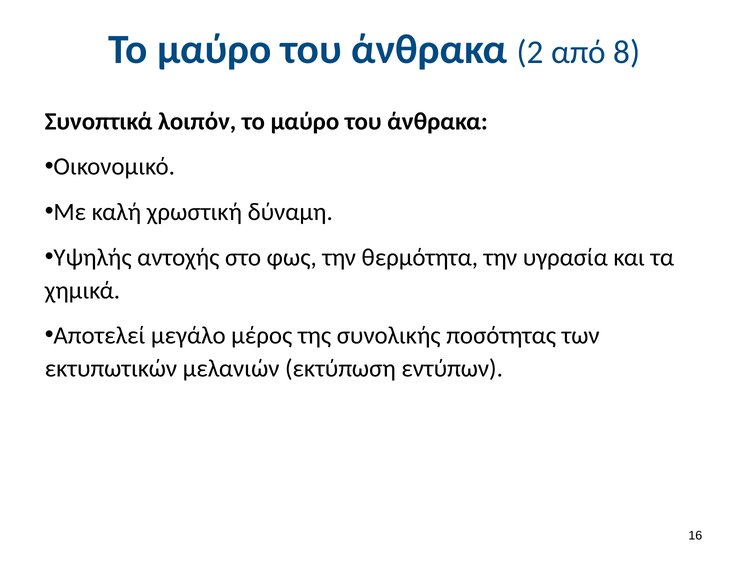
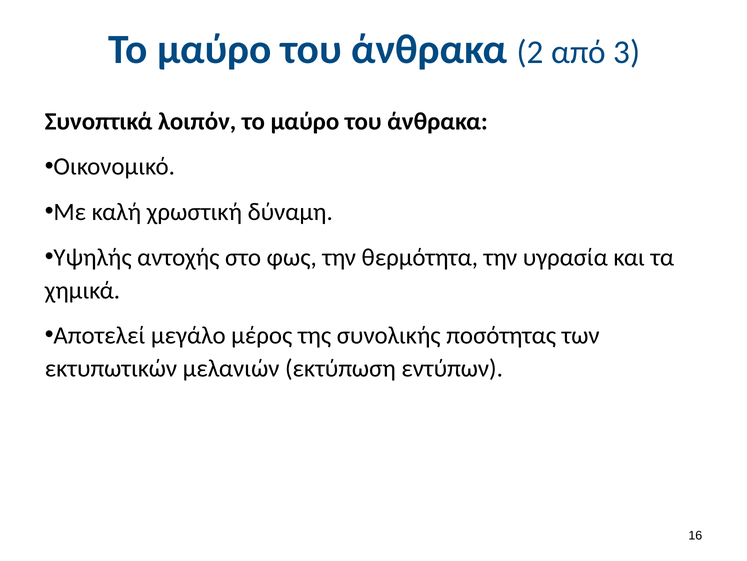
8: 8 -> 3
